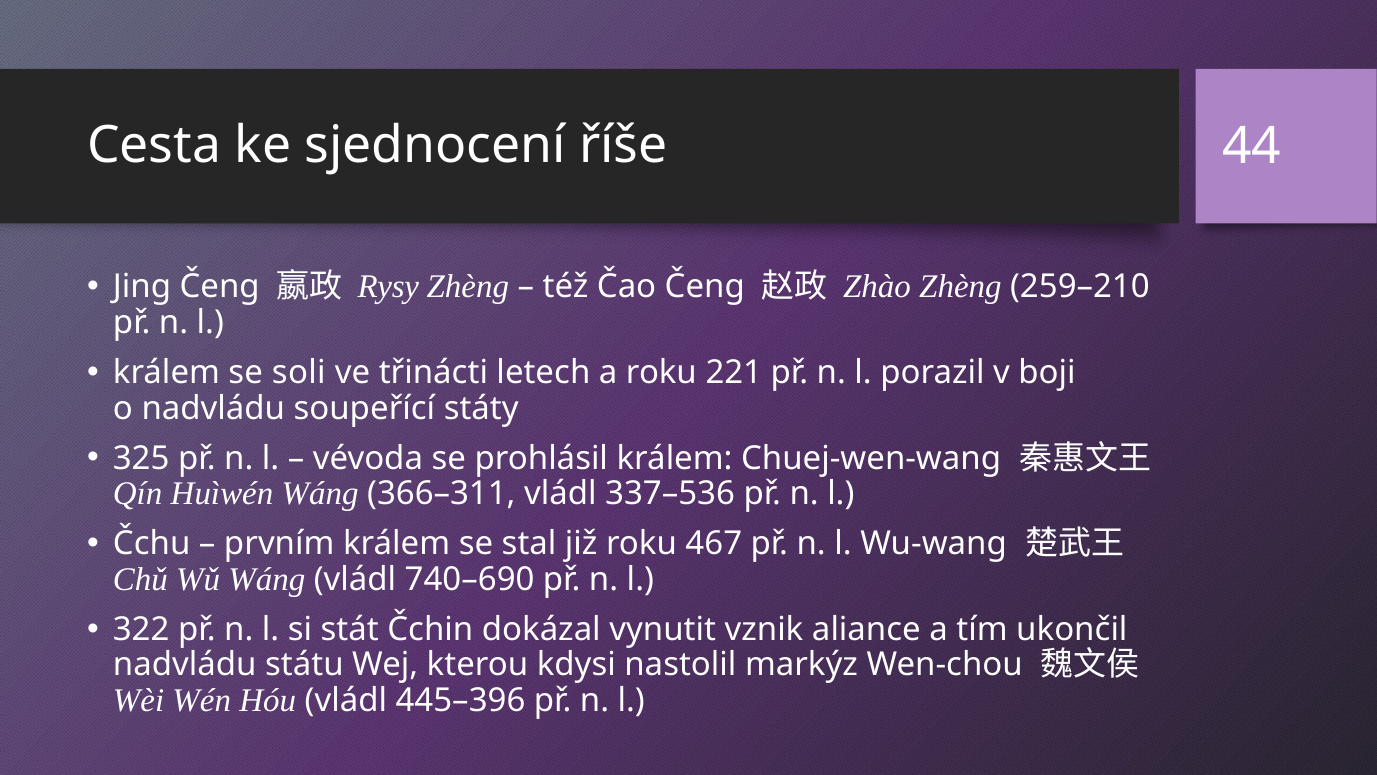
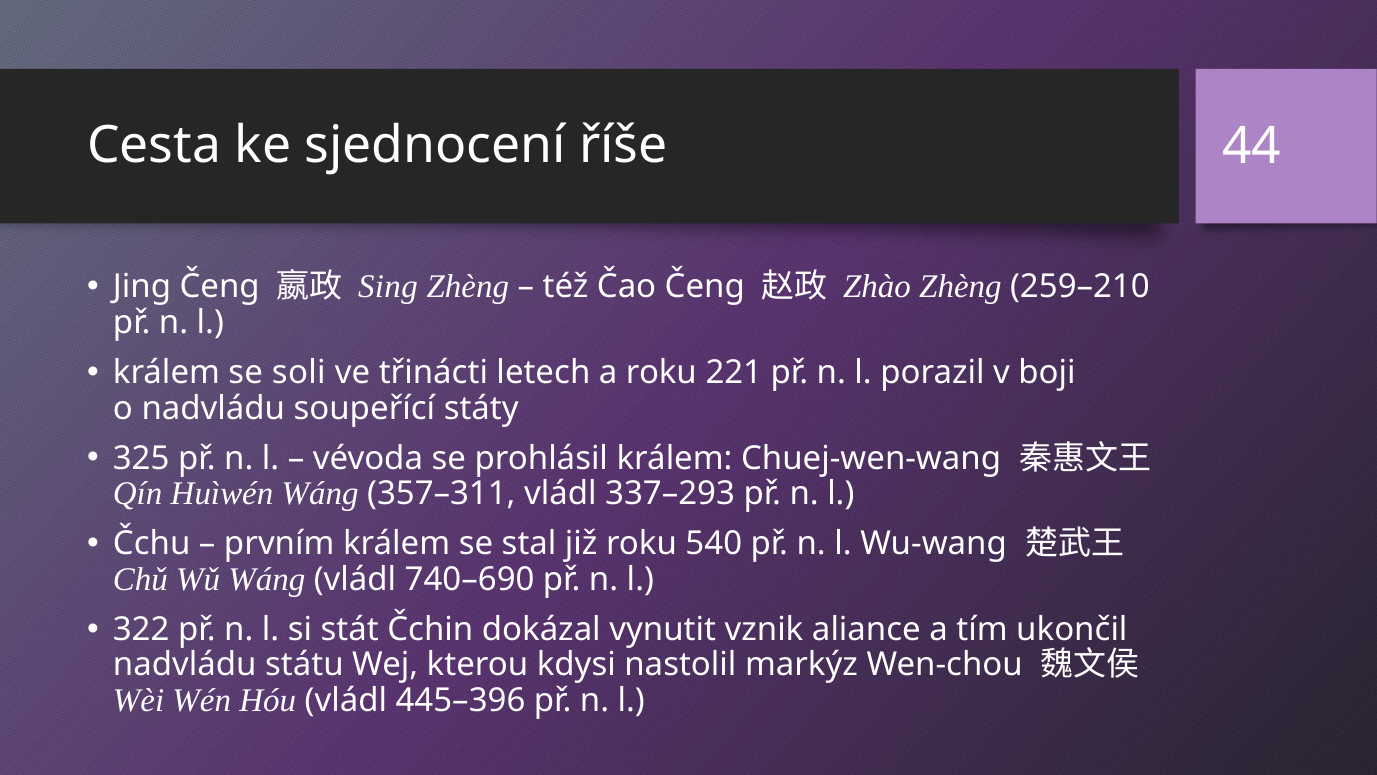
Rysy: Rysy -> Sing
366–311: 366–311 -> 357–311
337–536: 337–536 -> 337–293
467: 467 -> 540
